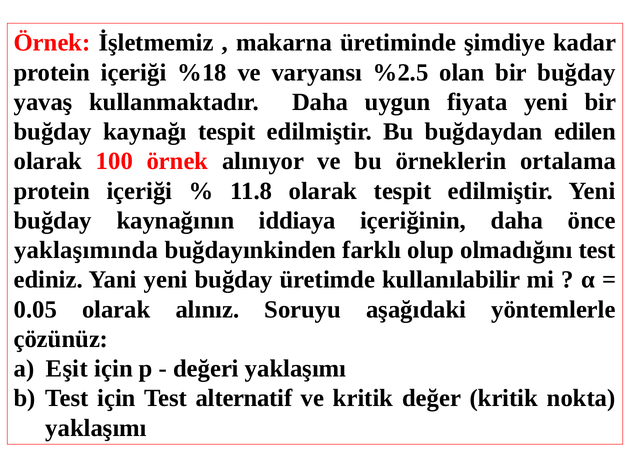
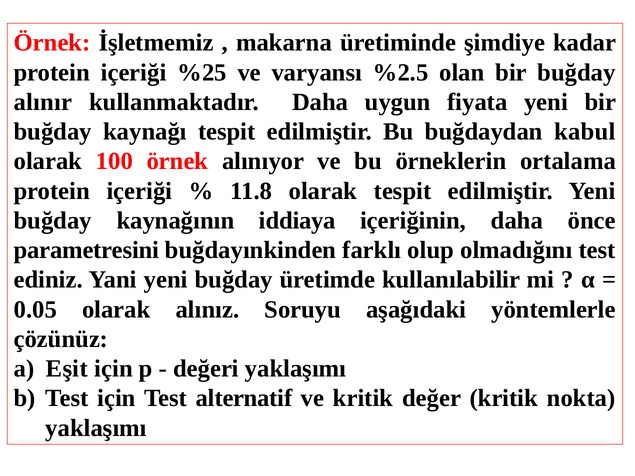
%18: %18 -> %25
yavaş: yavaş -> alınır
edilen: edilen -> kabul
yaklaşımında: yaklaşımında -> parametresini
